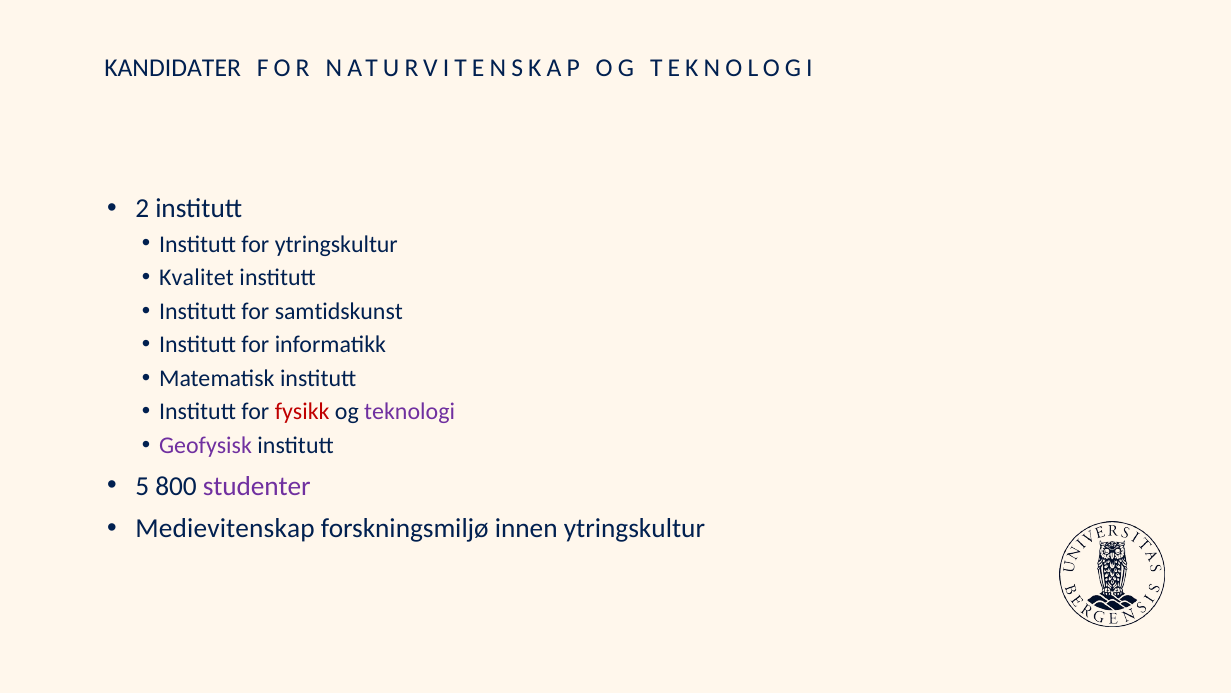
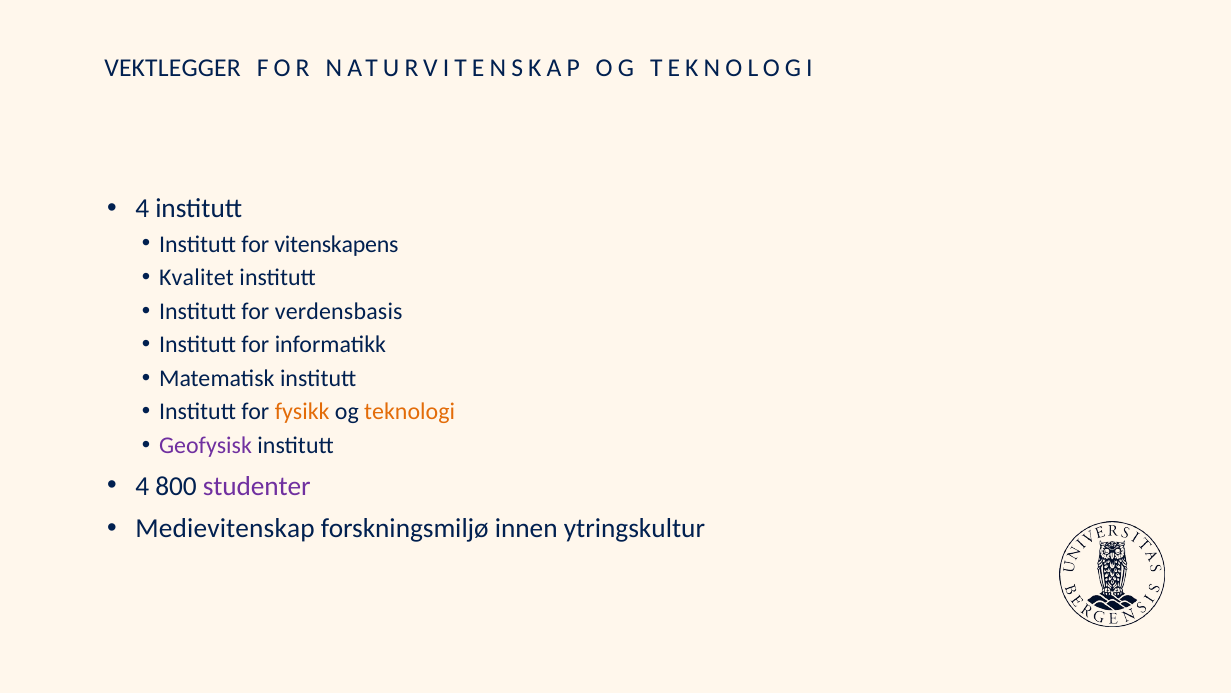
KANDIDATER: KANDIDATER -> VEKTLEGGER
2 at (142, 209): 2 -> 4
for ytringskultur: ytringskultur -> vitenskapens
samtidskunst: samtidskunst -> verdensbasis
fysikk colour: red -> orange
teknologi at (410, 412) colour: purple -> orange
5 at (142, 486): 5 -> 4
